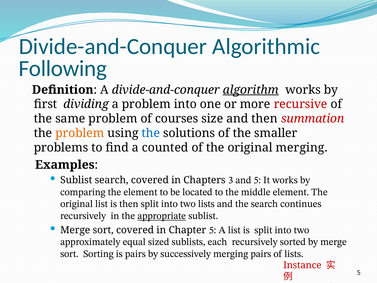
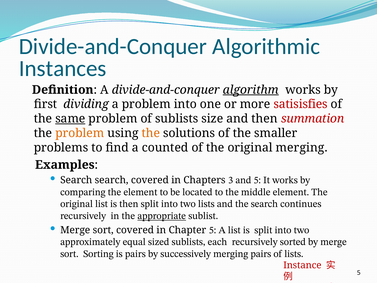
Following: Following -> Instances
recursive: recursive -> satisisfies
same underline: none -> present
of courses: courses -> sublists
the at (151, 133) colour: blue -> orange
Sublist at (76, 180): Sublist -> Search
